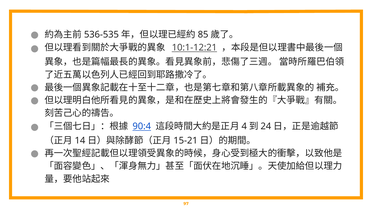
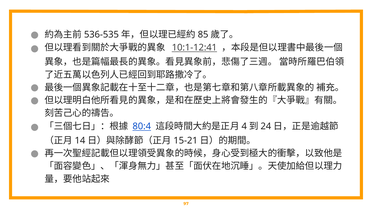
10:1-12:21: 10:1-12:21 -> 10:1-12:41
90:4: 90:4 -> 80:4
